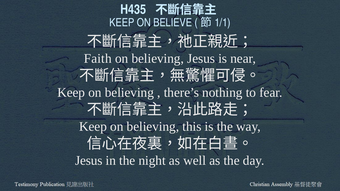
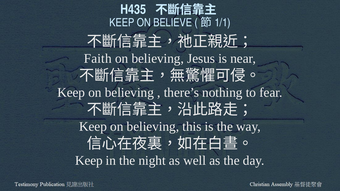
Jesus at (89, 161): Jesus -> Keep
